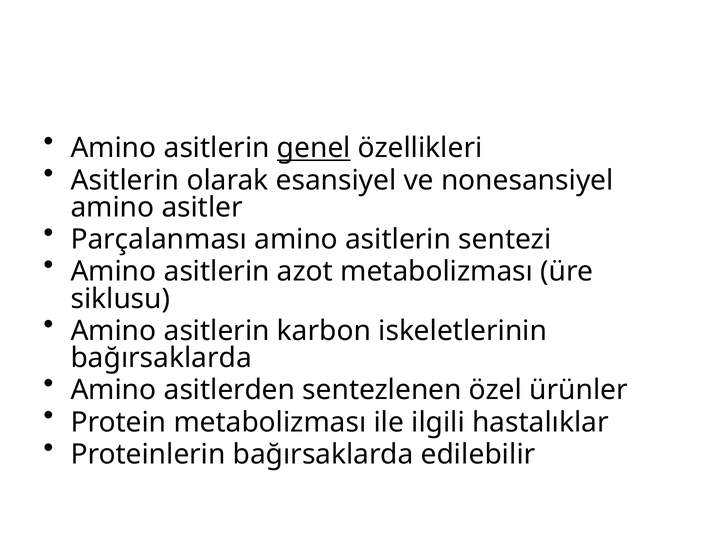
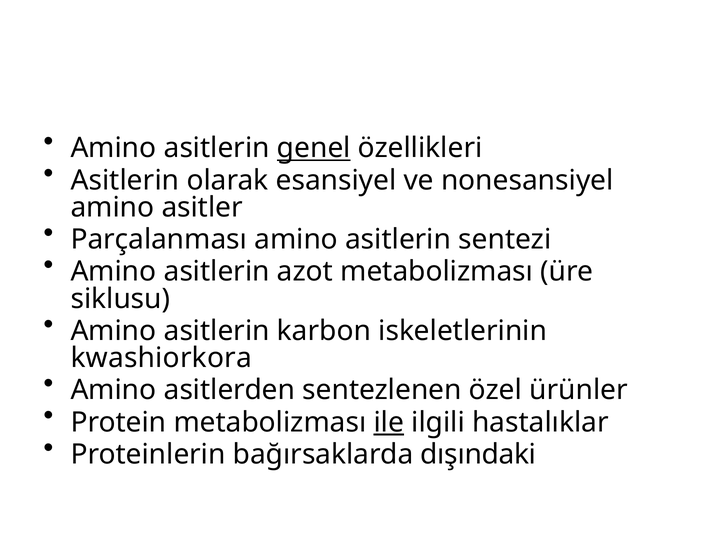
bağırsaklarda at (161, 358): bağırsaklarda -> kwashiorkora
ile underline: none -> present
edilebilir: edilebilir -> dışındaki
